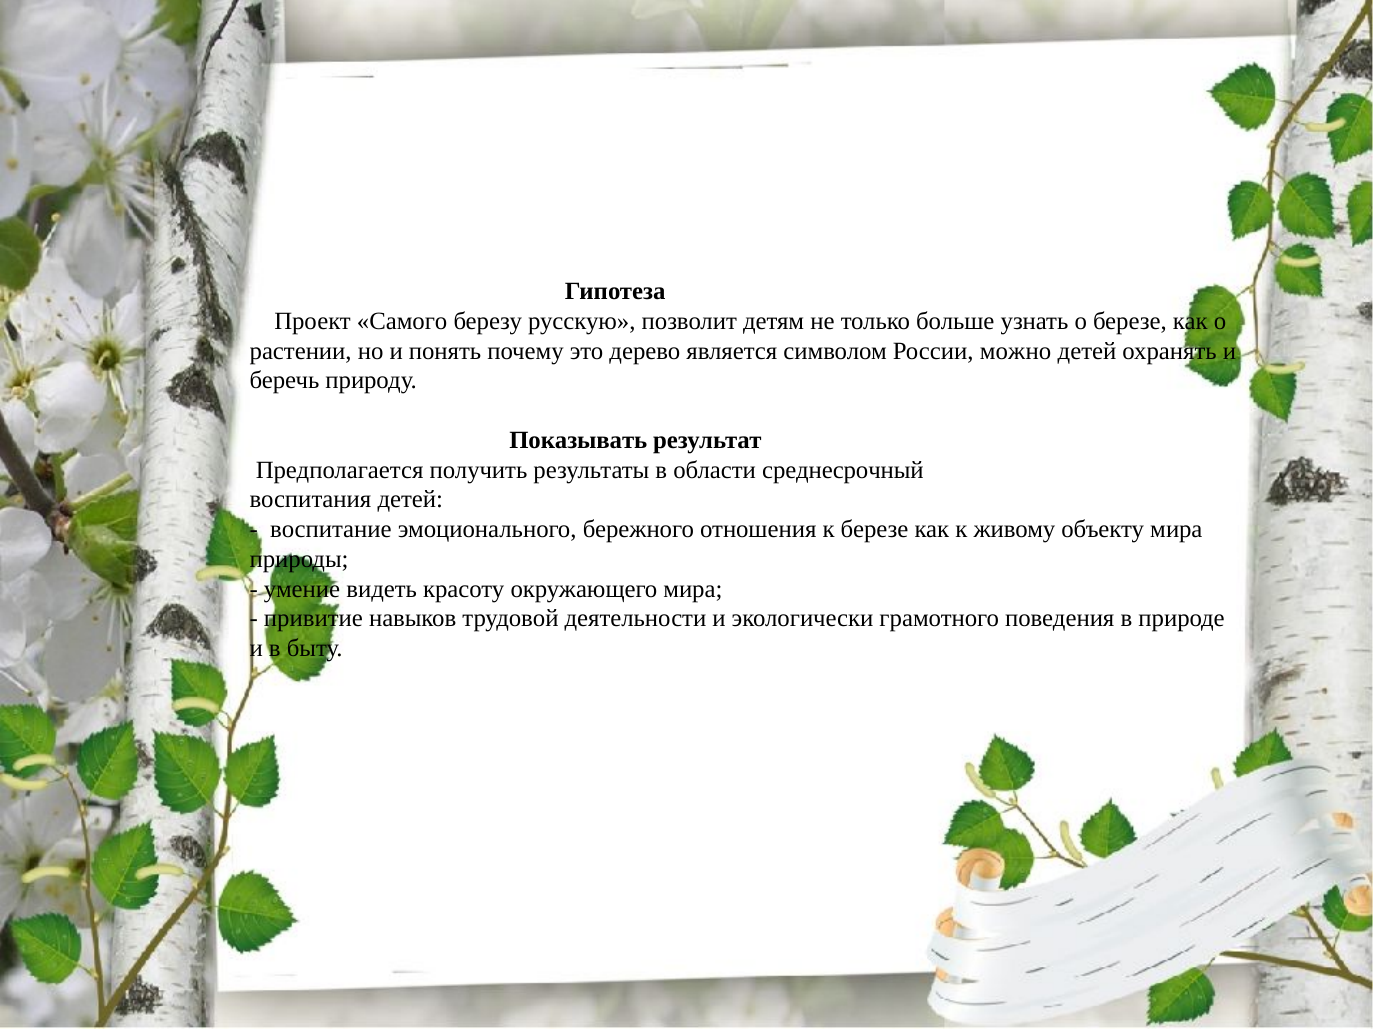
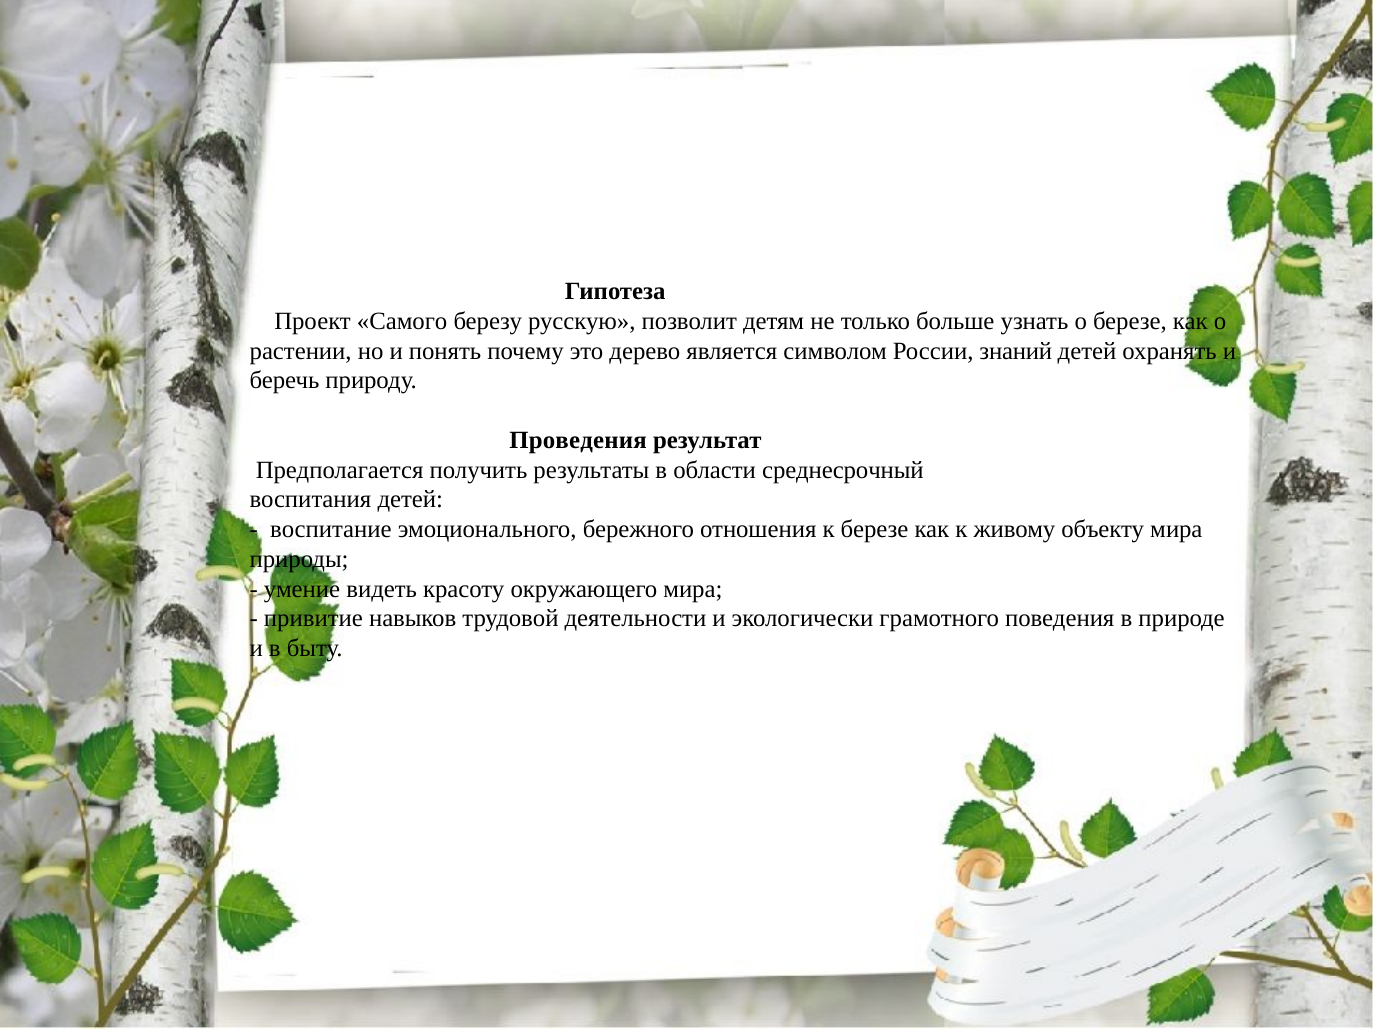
можно: можно -> знаний
Показывать: Показывать -> Проведения
